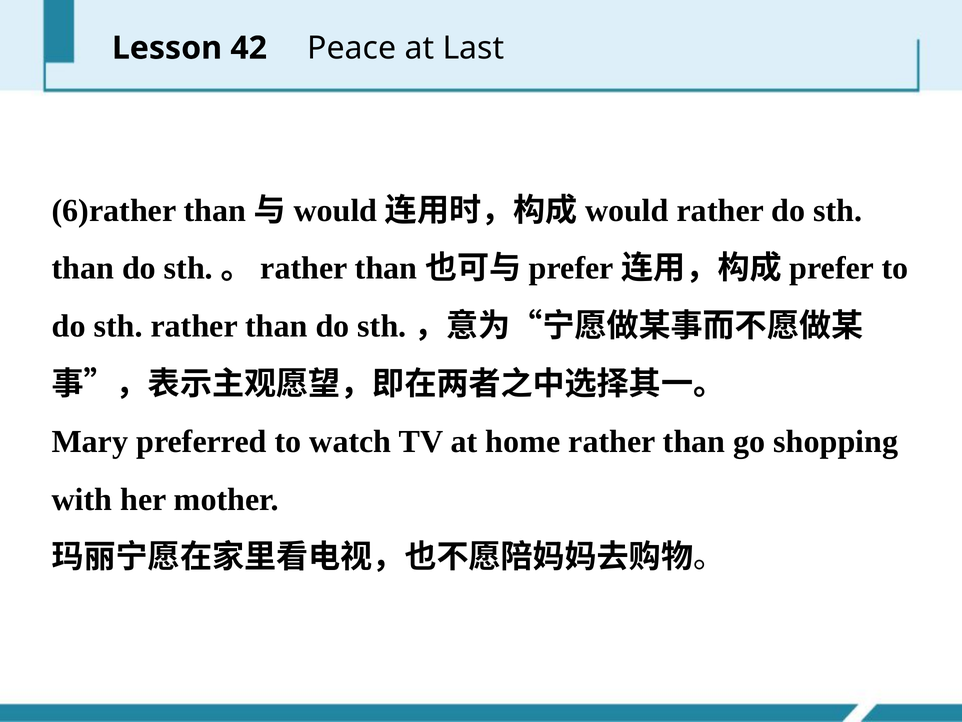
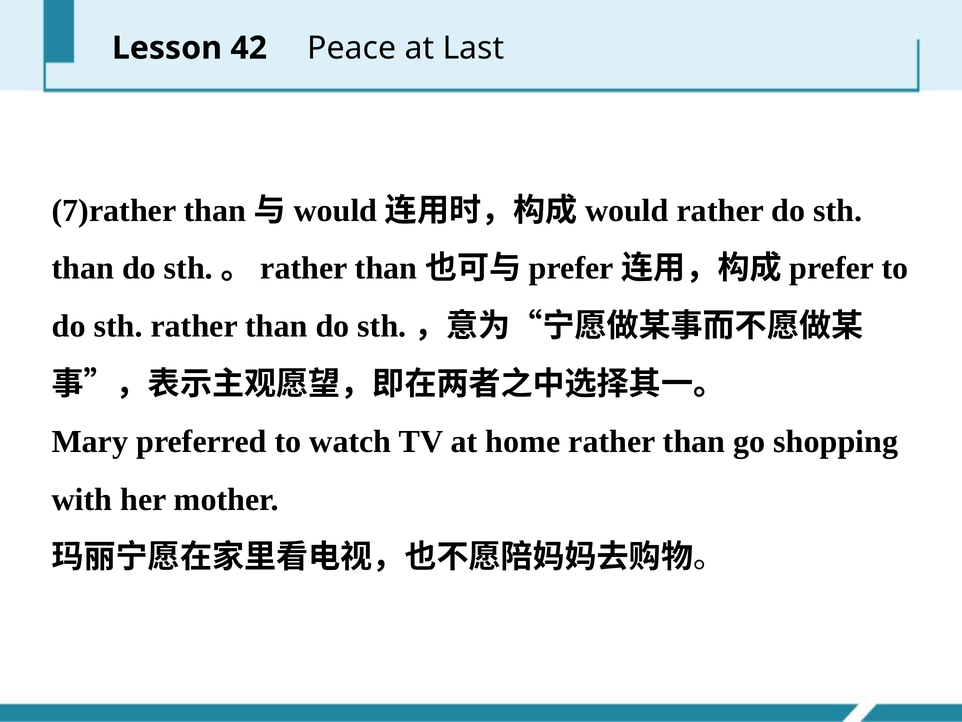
6)rather: 6)rather -> 7)rather
